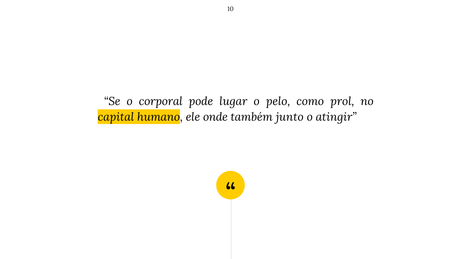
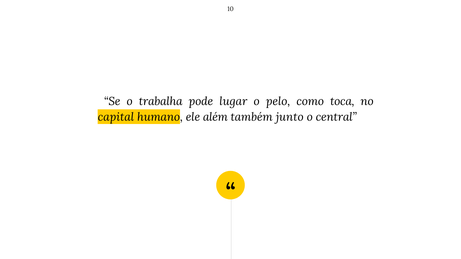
corporal: corporal -> trabalha
prol: prol -> toca
onde: onde -> além
atingir: atingir -> central
